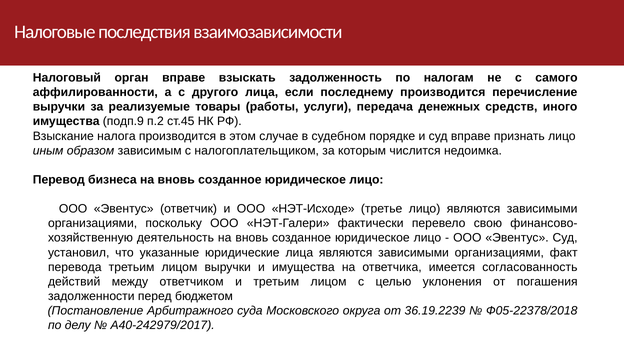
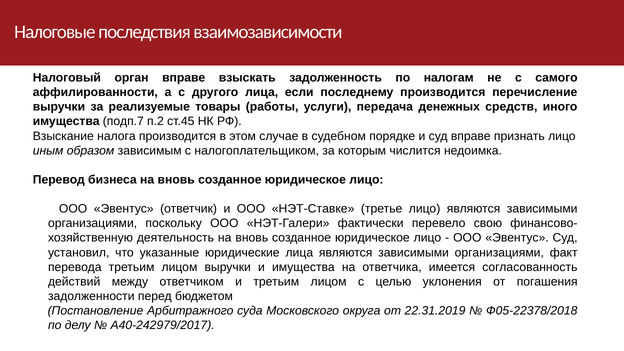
подп.9: подп.9 -> подп.7
НЭТ-Исходе: НЭТ-Исходе -> НЭТ-Ставке
36.19.2239: 36.19.2239 -> 22.31.2019
